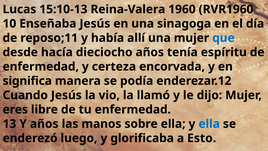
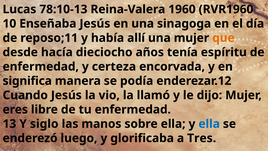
15:10-13: 15:10-13 -> 78:10-13
que colour: blue -> orange
Y años: años -> siglo
Esto: Esto -> Tres
